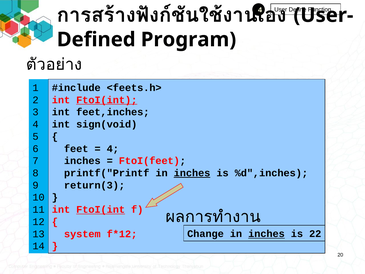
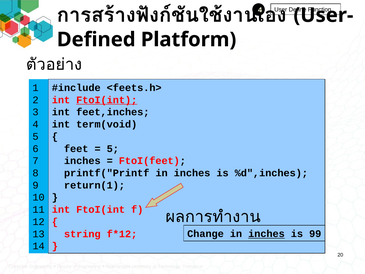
Program: Program -> Platform
sign(void: sign(void -> term(void
4 at (113, 149): 4 -> 5
inches at (192, 173) underline: present -> none
return(3: return(3 -> return(1
FtoI(int at (101, 209) underline: present -> none
22: 22 -> 99
system: system -> string
